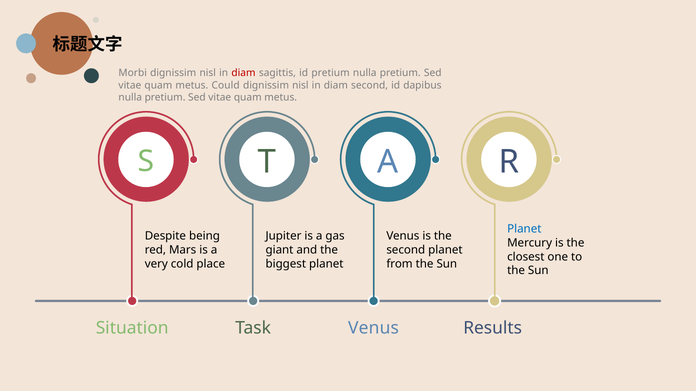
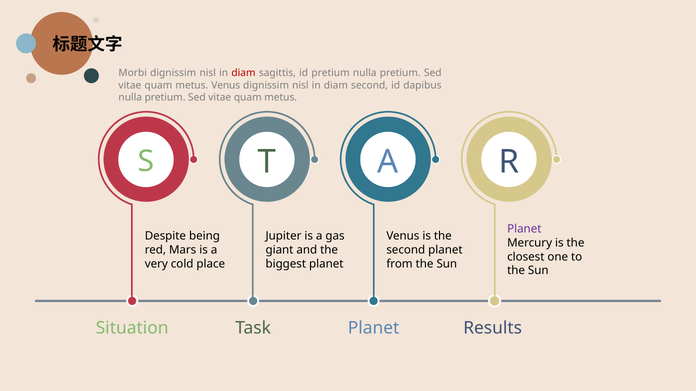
metus Could: Could -> Venus
Planet at (524, 229) colour: blue -> purple
Situation Venus: Venus -> Planet
